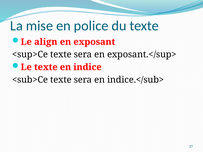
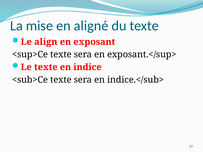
police: police -> aligné
